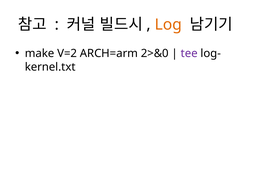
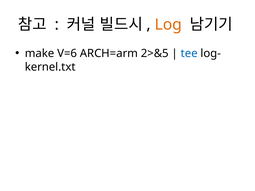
V=2: V=2 -> V=6
2>&0: 2>&0 -> 2>&5
tee colour: purple -> blue
